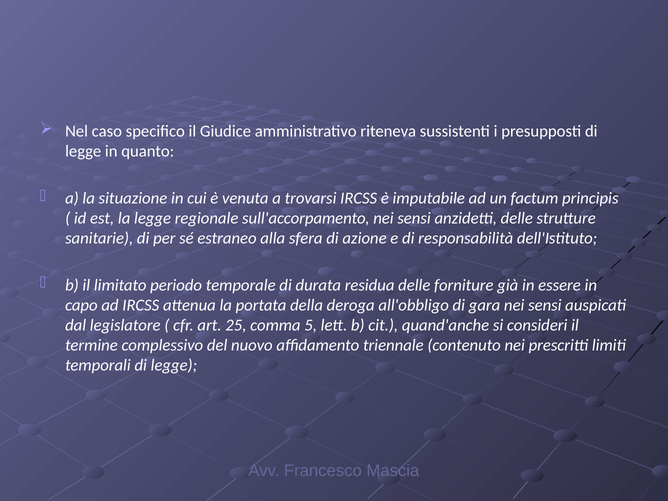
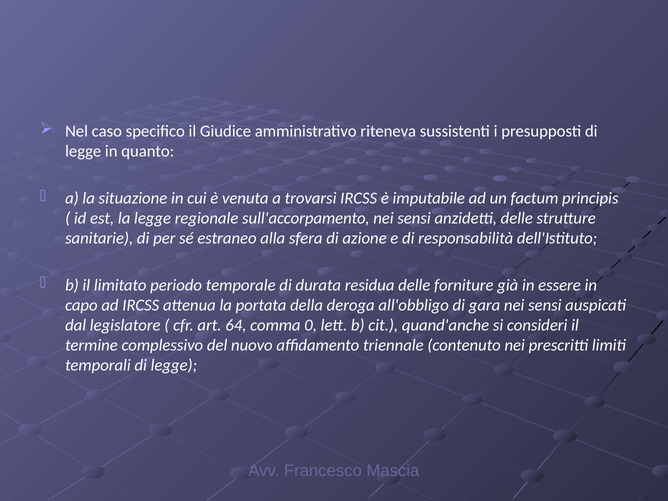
25: 25 -> 64
5: 5 -> 0
